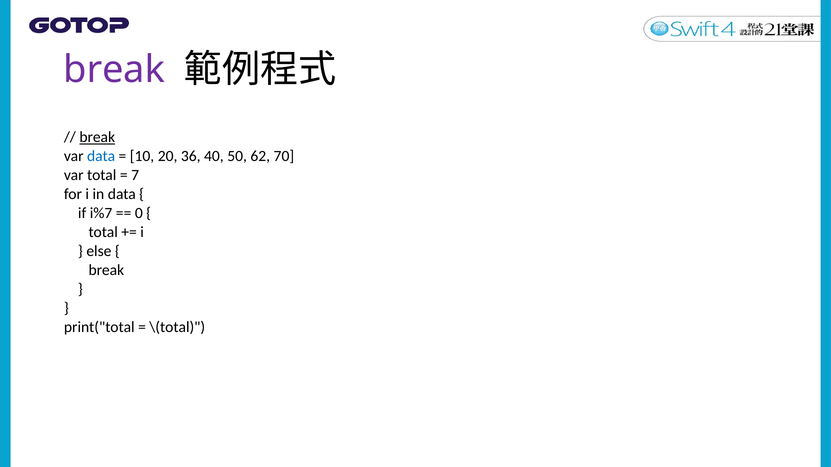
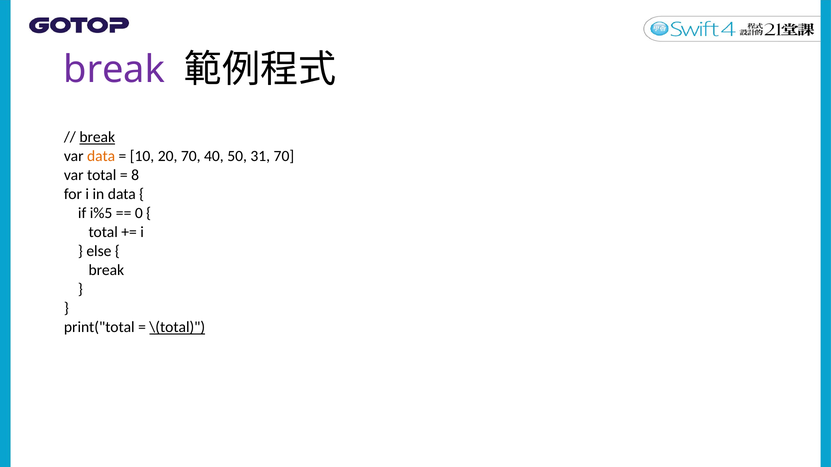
data at (101, 156) colour: blue -> orange
20 36: 36 -> 70
62: 62 -> 31
7: 7 -> 8
i%7: i%7 -> i%5
\(total underline: none -> present
